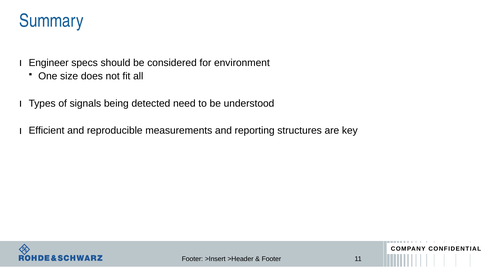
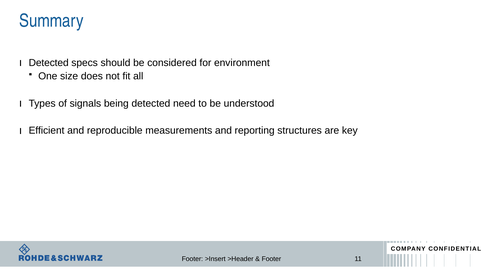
Engineer at (49, 63): Engineer -> Detected
